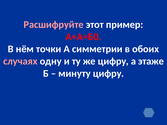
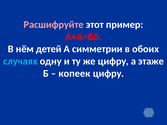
точки: точки -> детей
случаях colour: pink -> light blue
минуту: минуту -> копеек
